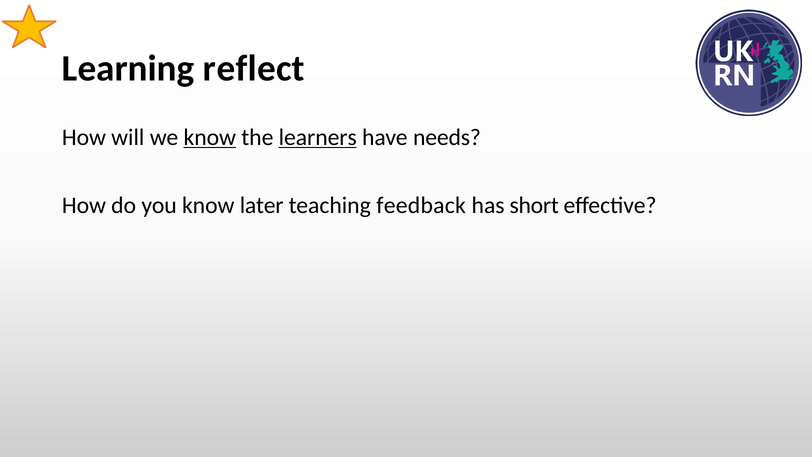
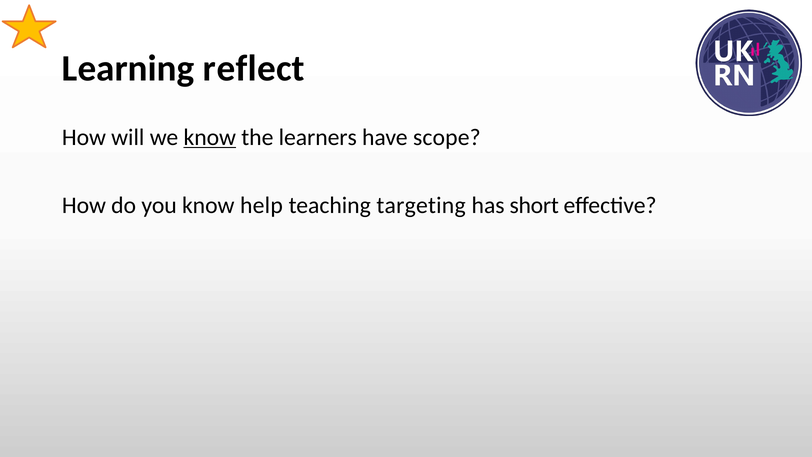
learners underline: present -> none
needs: needs -> scope
later: later -> help
feedback: feedback -> targeting
